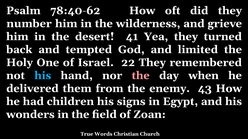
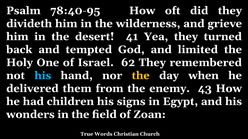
78:40-62: 78:40-62 -> 78:40-95
number: number -> divideth
22: 22 -> 62
the at (141, 76) colour: pink -> yellow
